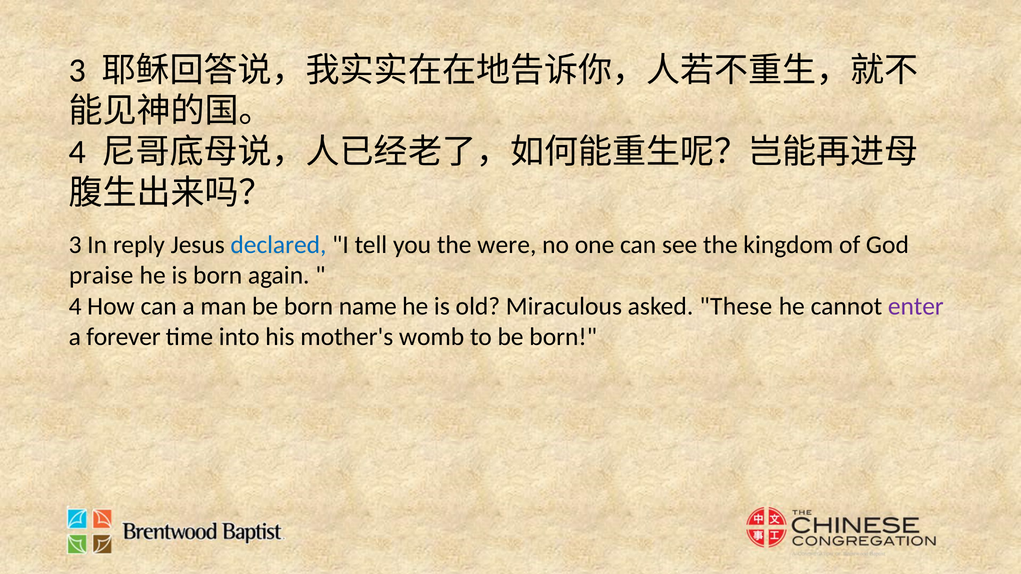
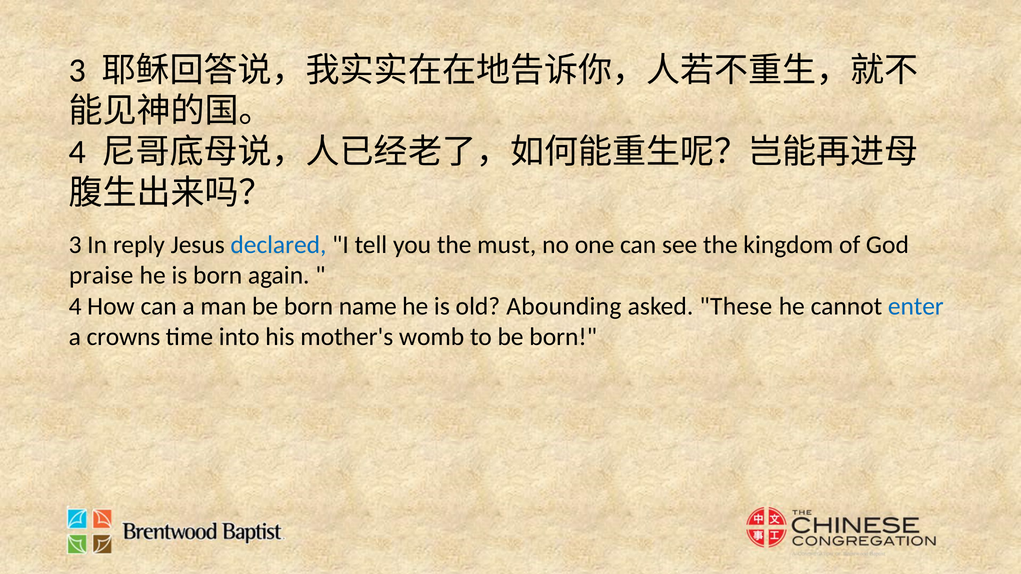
were: were -> must
Miraculous: Miraculous -> Abounding
enter colour: purple -> blue
forever: forever -> crowns
